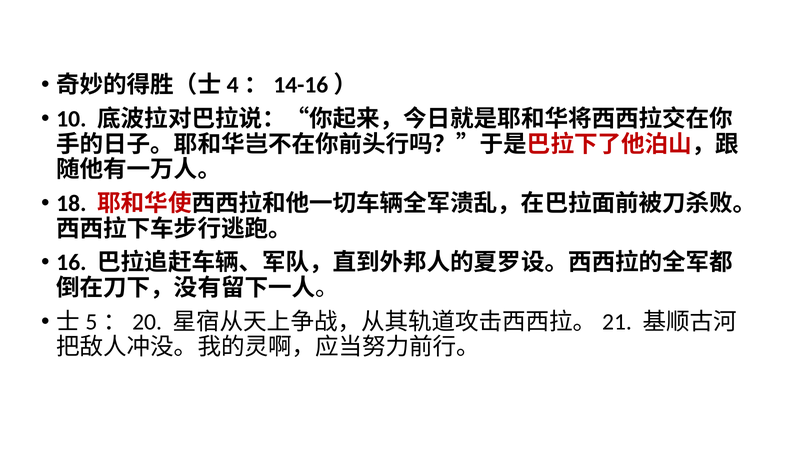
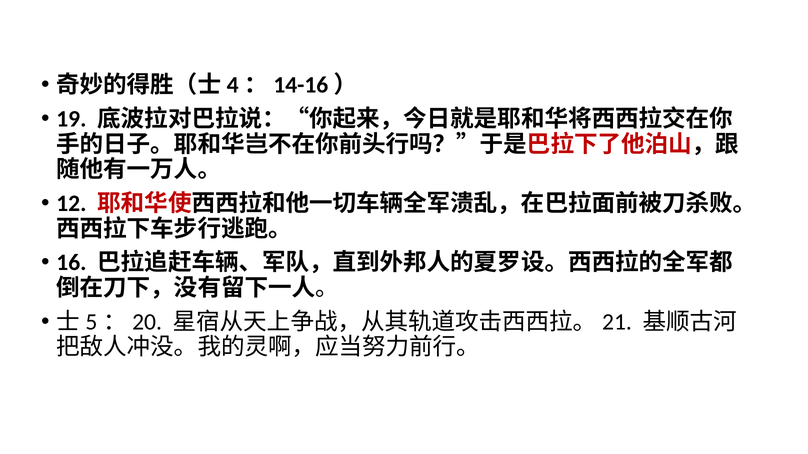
10: 10 -> 19
18: 18 -> 12
